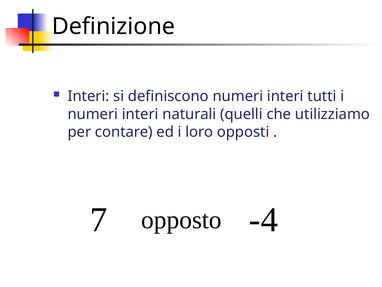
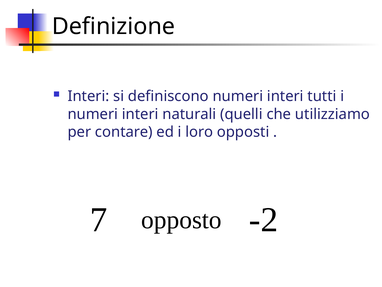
-4: -4 -> -2
